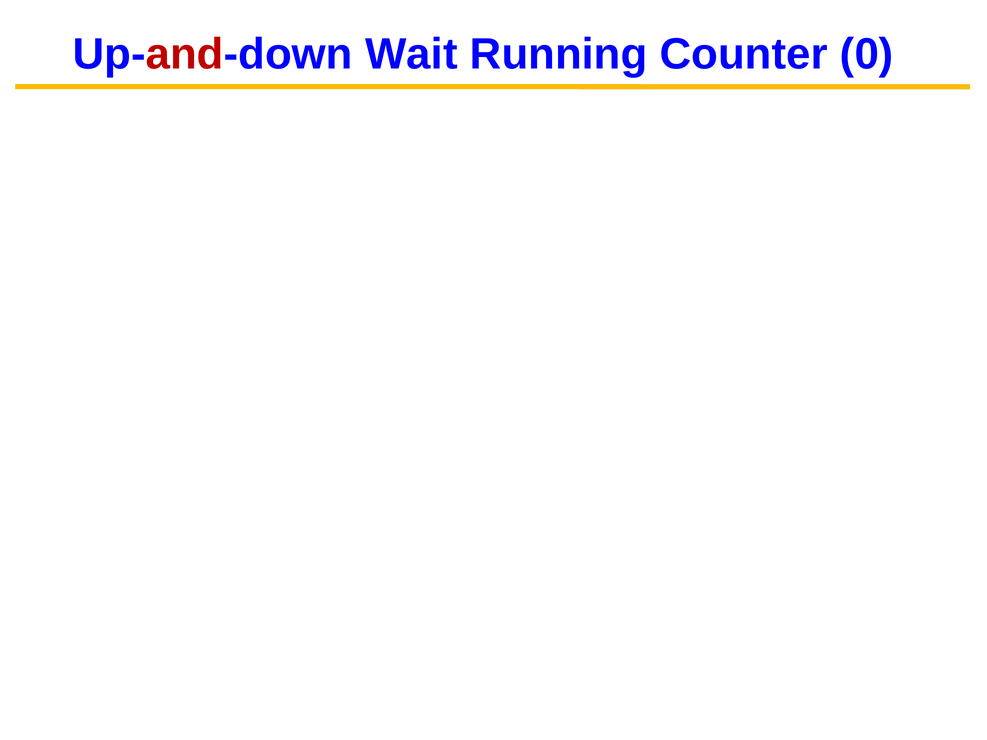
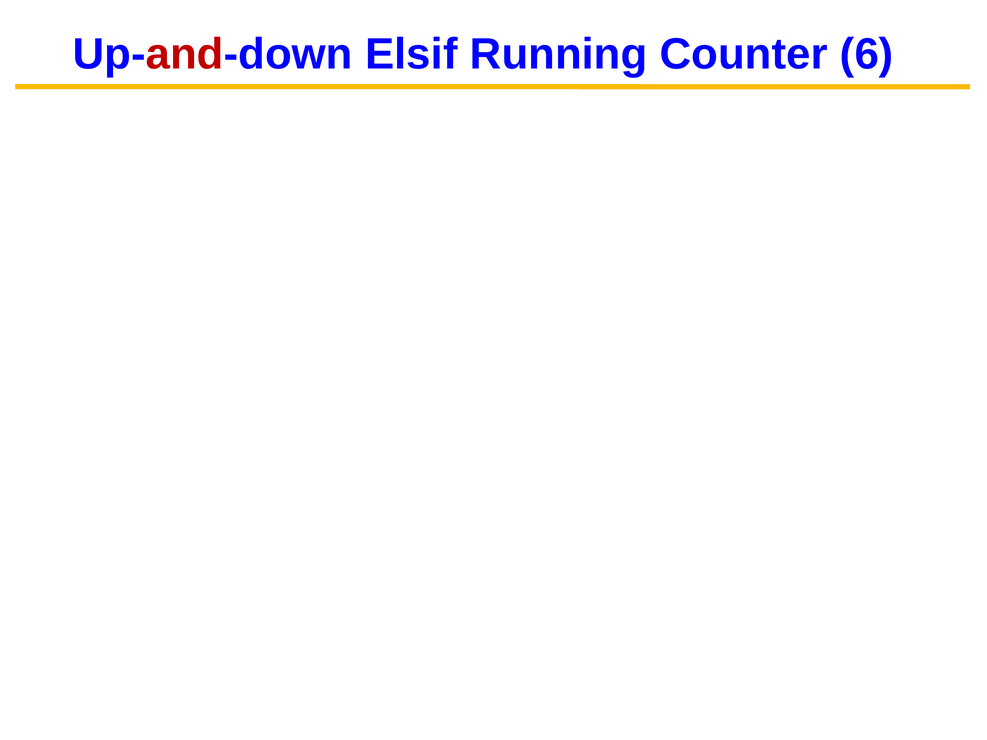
Wait: Wait -> Elsif
0: 0 -> 6
